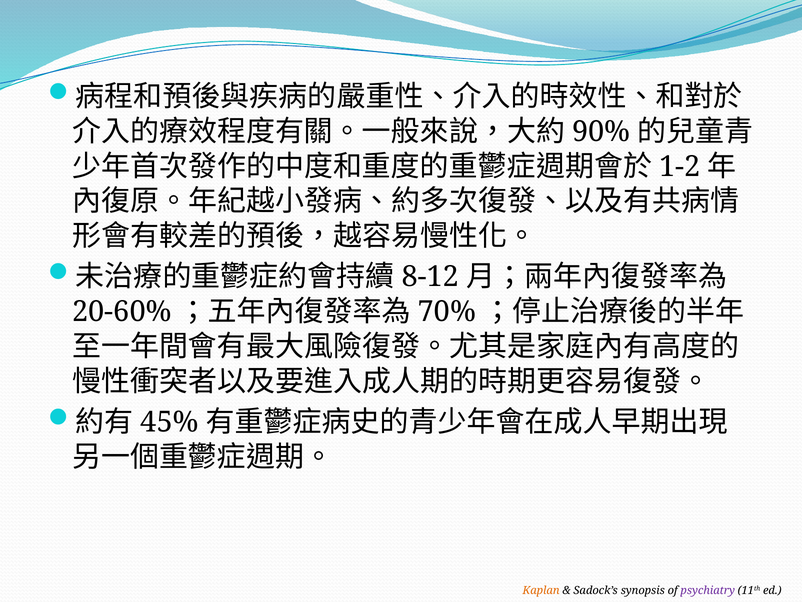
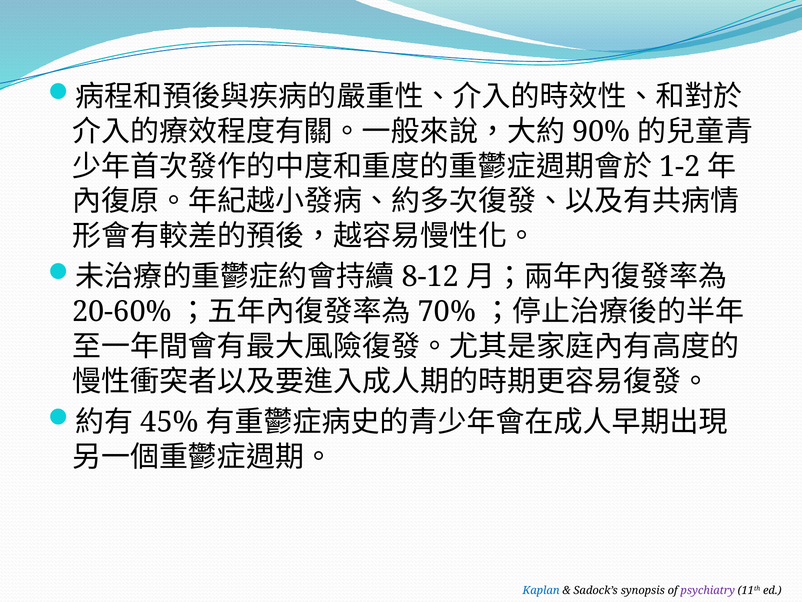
Kaplan colour: orange -> blue
